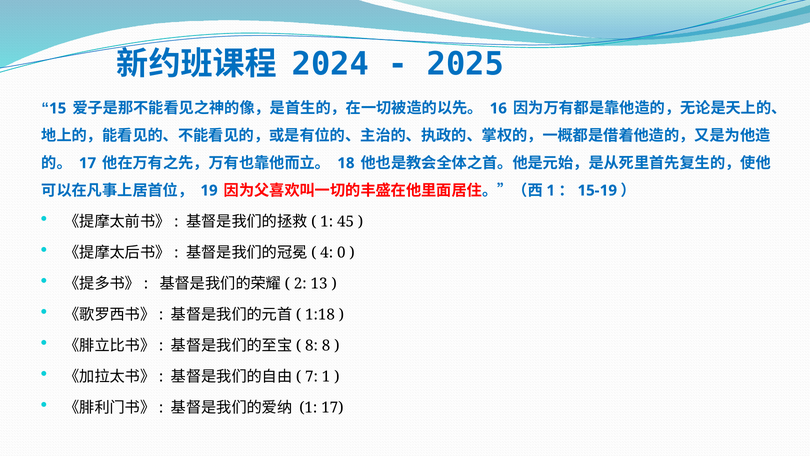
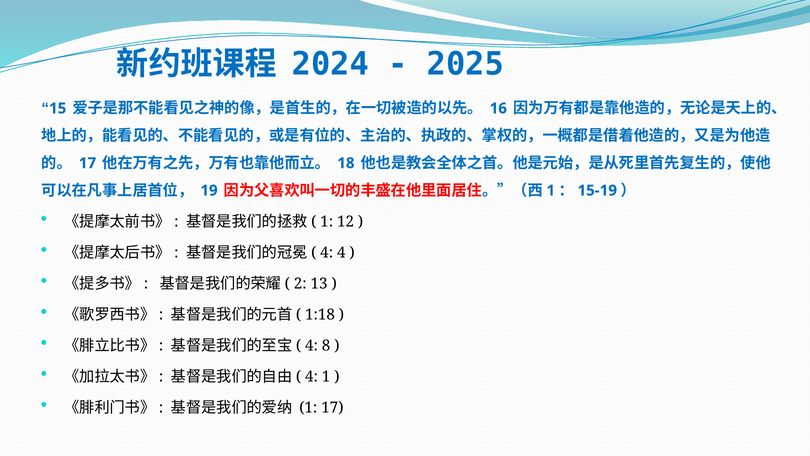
45: 45 -> 12
4 0: 0 -> 4
8 at (311, 345): 8 -> 4
7 at (311, 376): 7 -> 4
